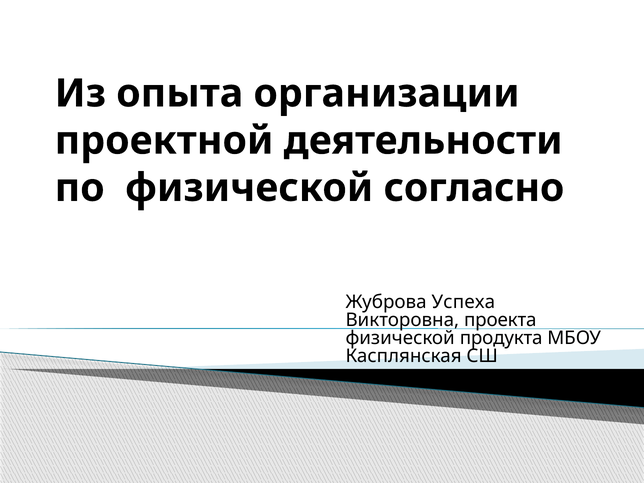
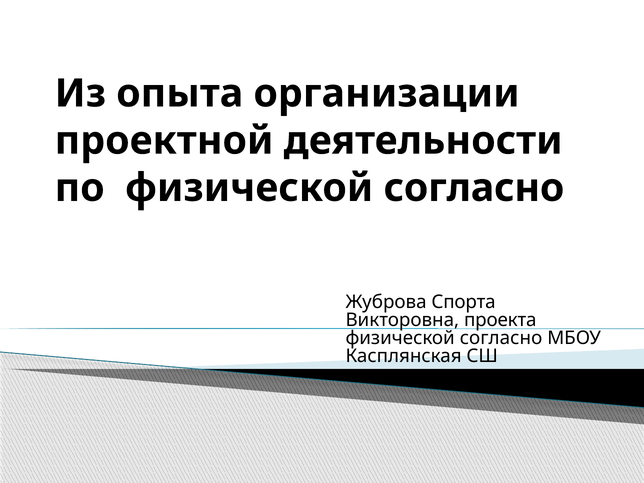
Успеха: Успеха -> Спорта
продукта at (501, 338): продукта -> согласно
